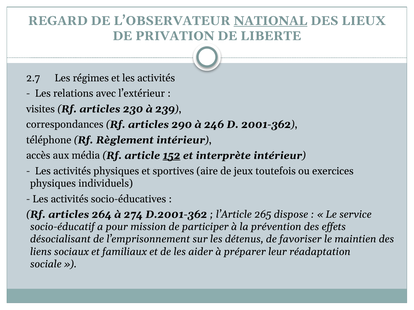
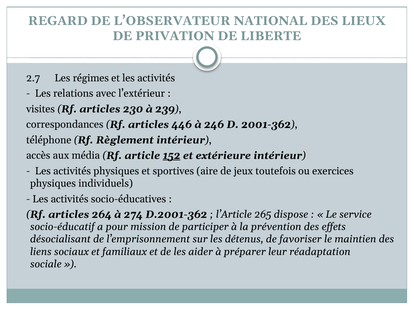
NATIONAL underline: present -> none
290: 290 -> 446
interprète: interprète -> extérieure
